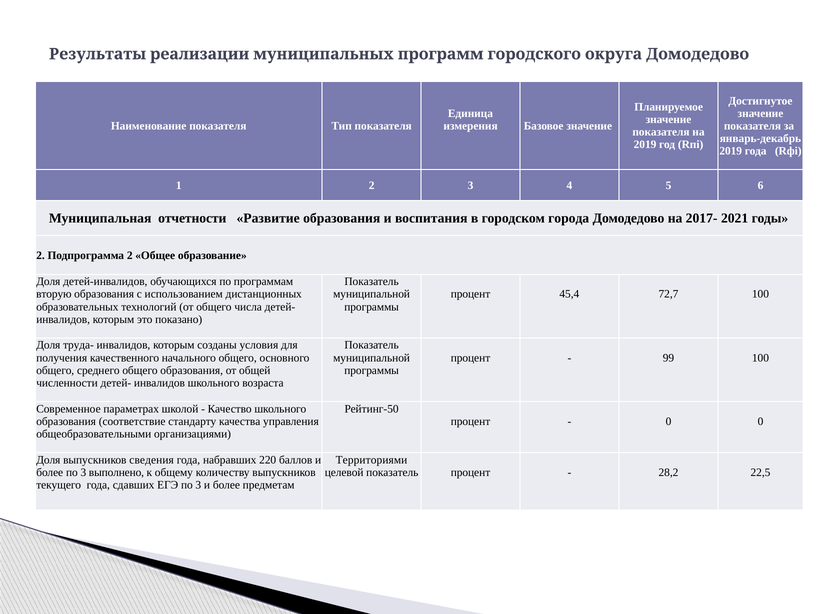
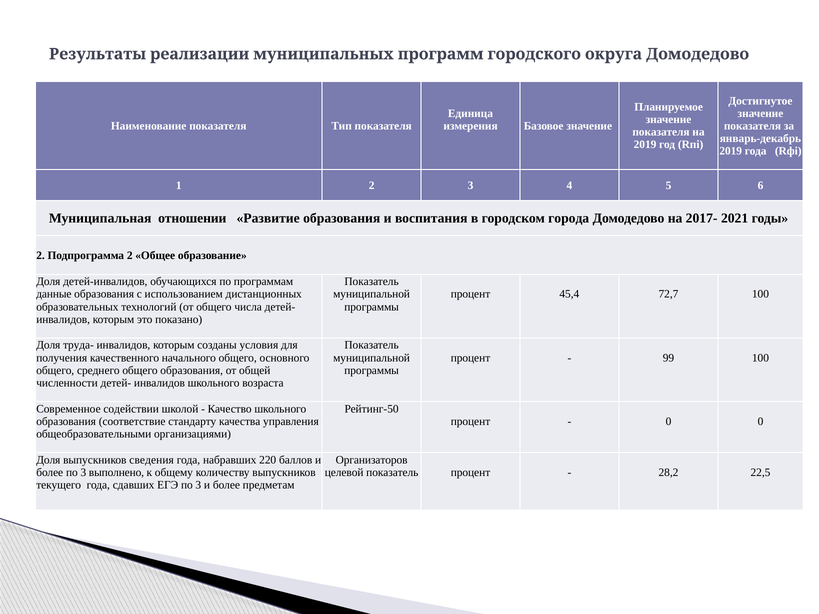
отчетности: отчетности -> отношении
вторую: вторую -> данные
параметрах: параметрах -> содействии
Территориями: Территориями -> Организаторов
